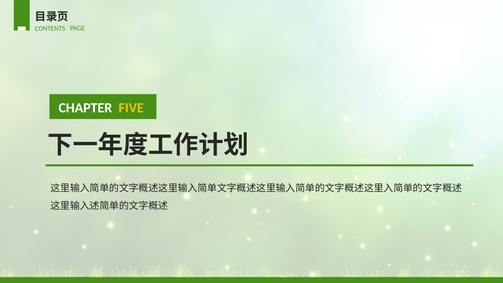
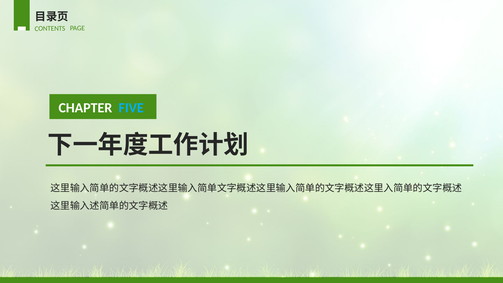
FIVE colour: yellow -> light blue
